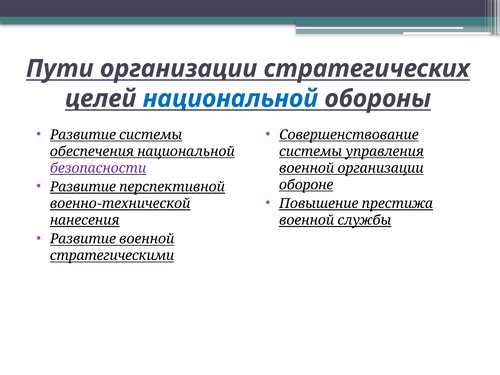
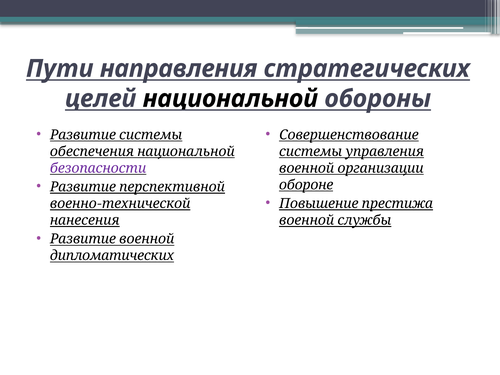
организации: организации -> направления
национальной colour: blue -> black
стратегическими: стратегическими -> дипломатических
